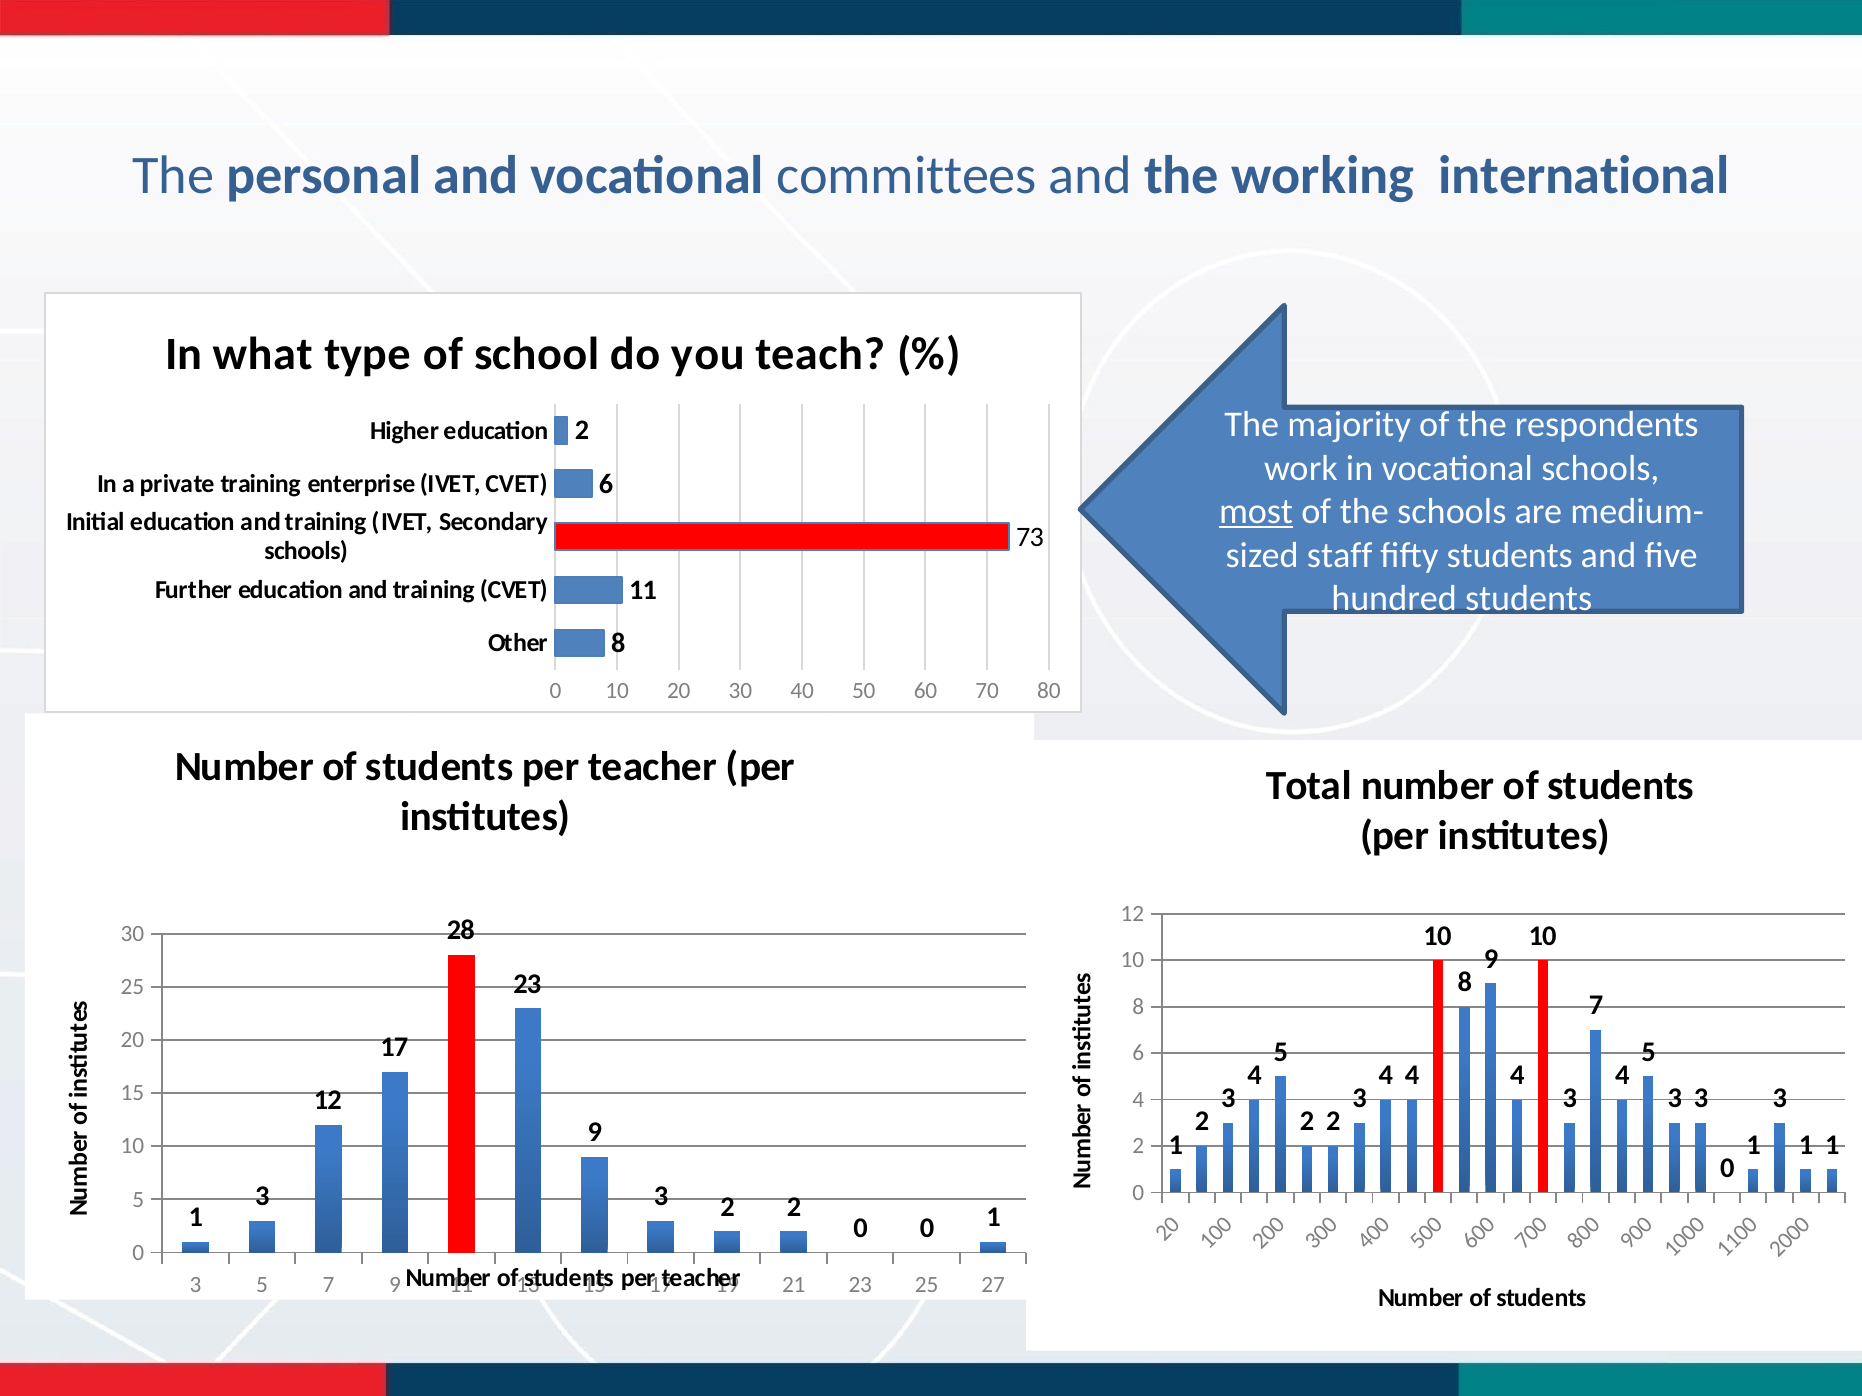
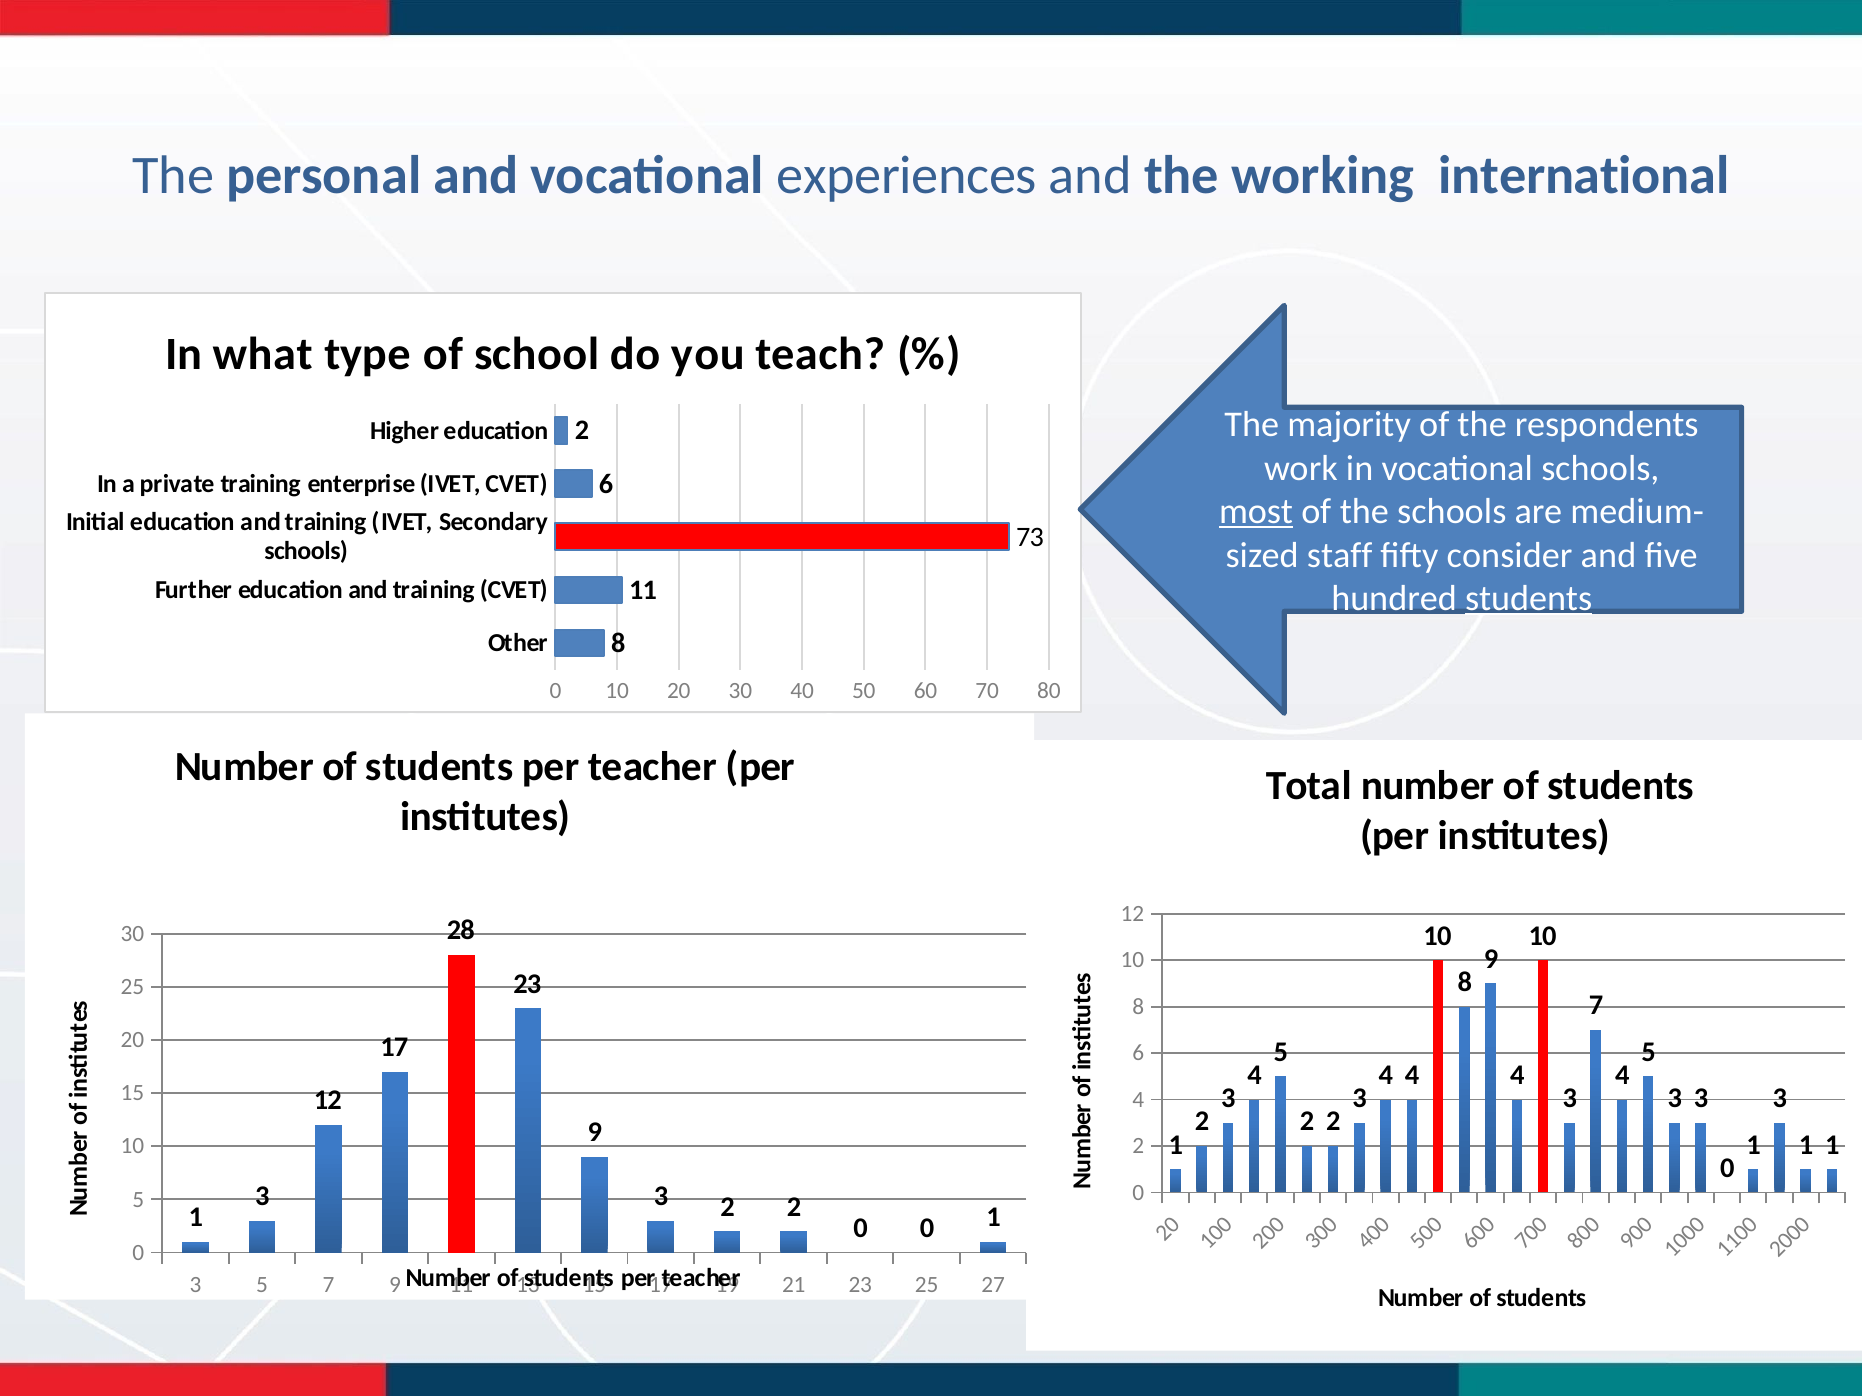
committees: committees -> experiences
fifty students: students -> consider
students at (1529, 599) underline: none -> present
